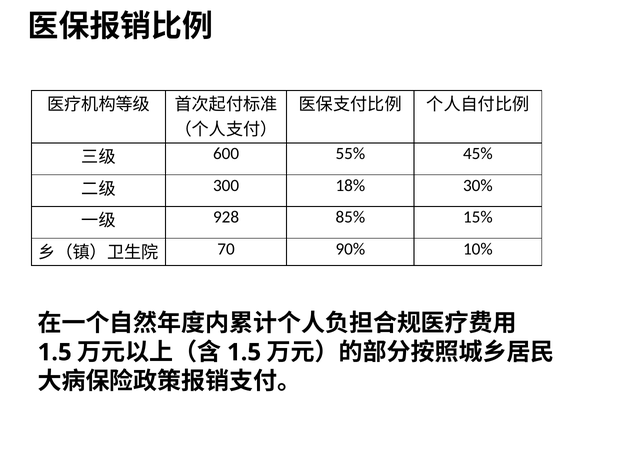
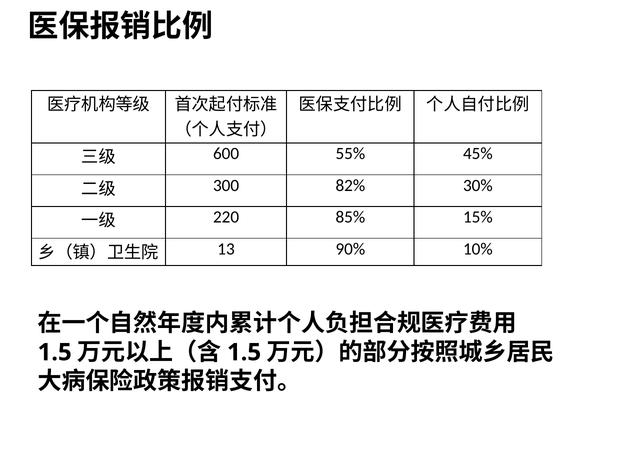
18%: 18% -> 82%
928: 928 -> 220
70: 70 -> 13
